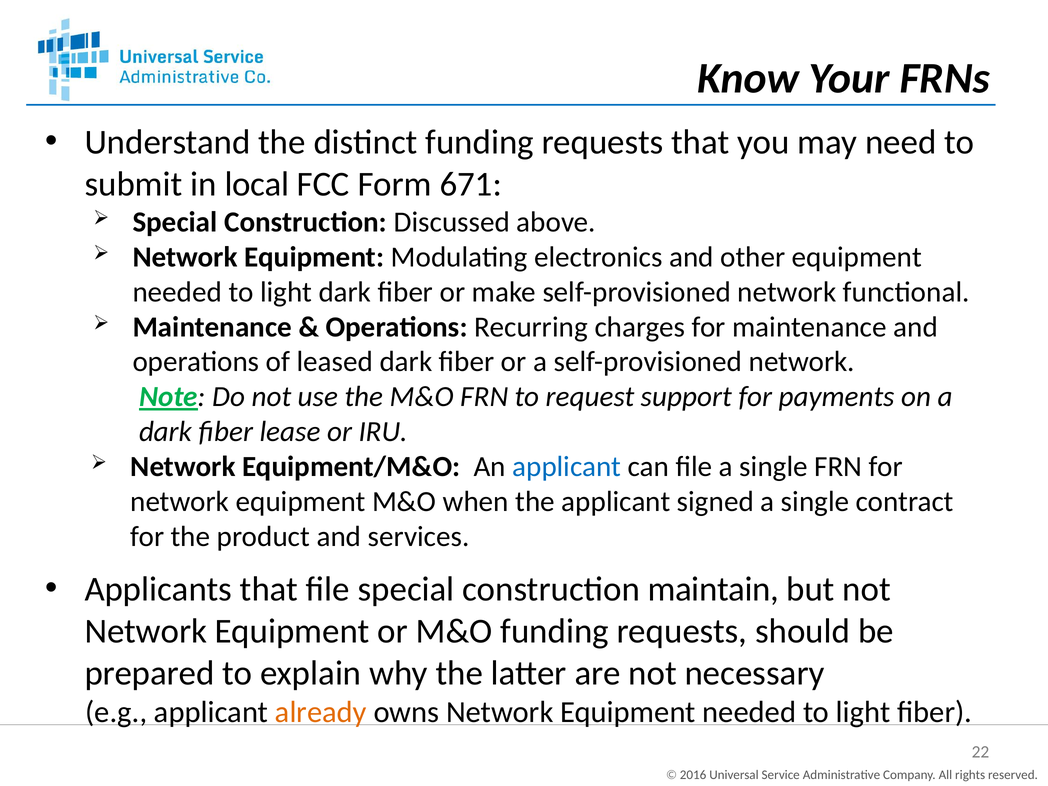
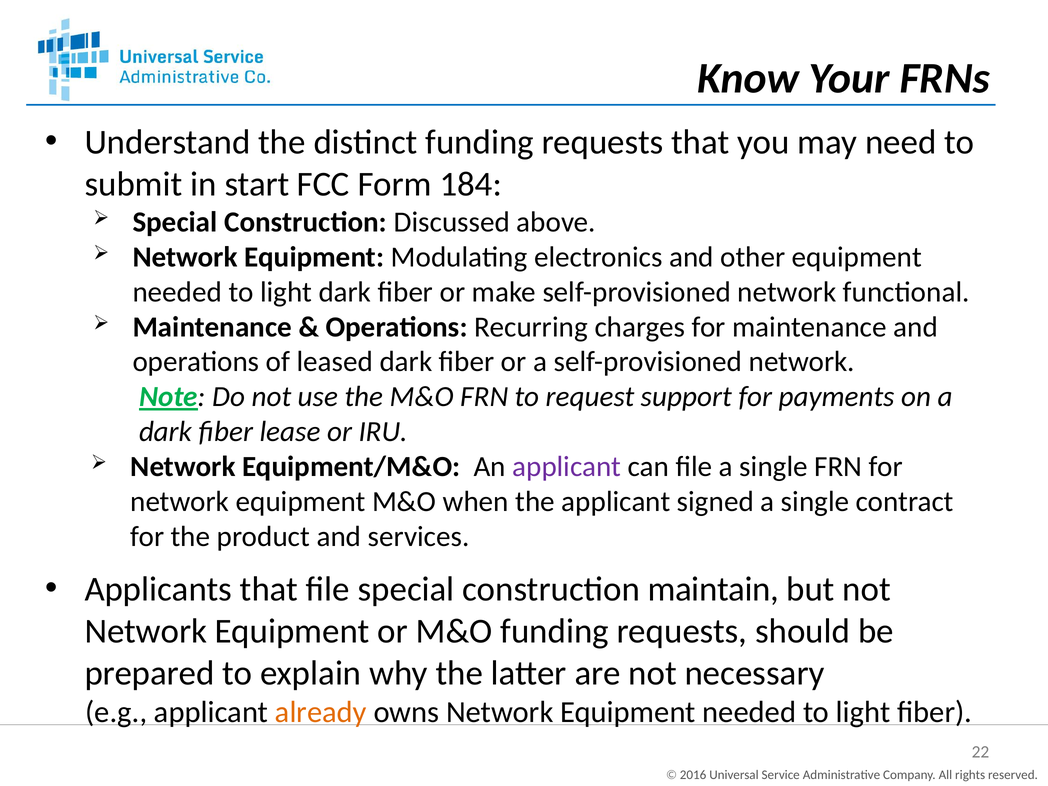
local: local -> start
671: 671 -> 184
applicant at (567, 467) colour: blue -> purple
